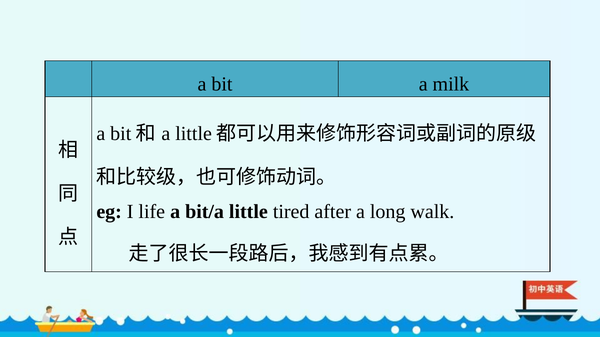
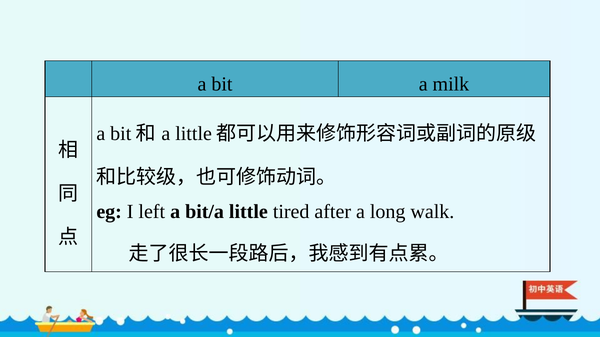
life: life -> left
